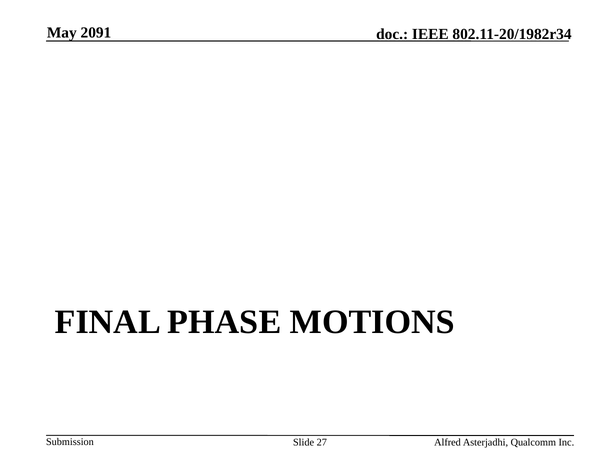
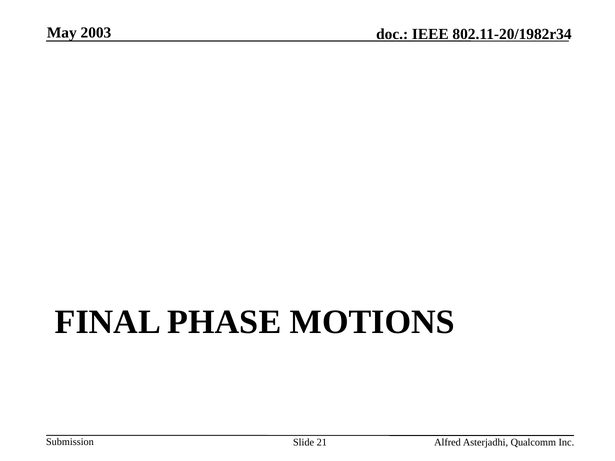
2091: 2091 -> 2003
27: 27 -> 21
